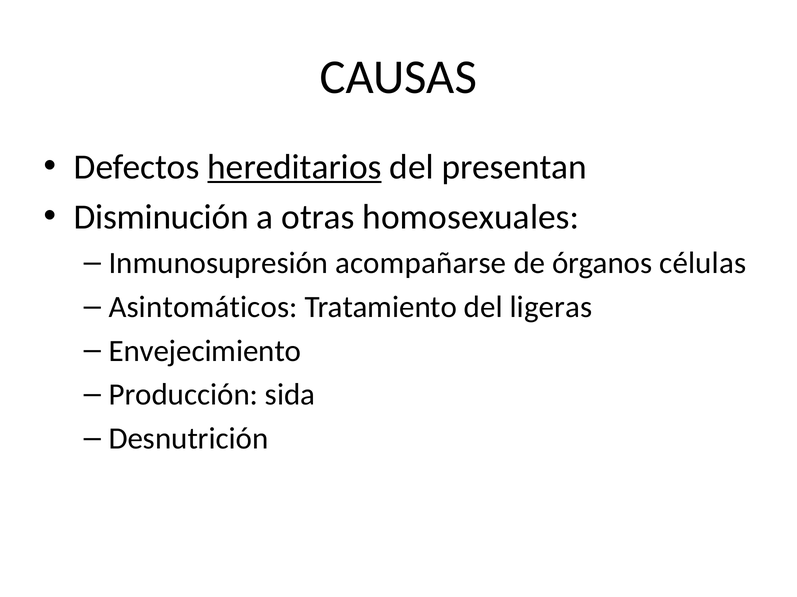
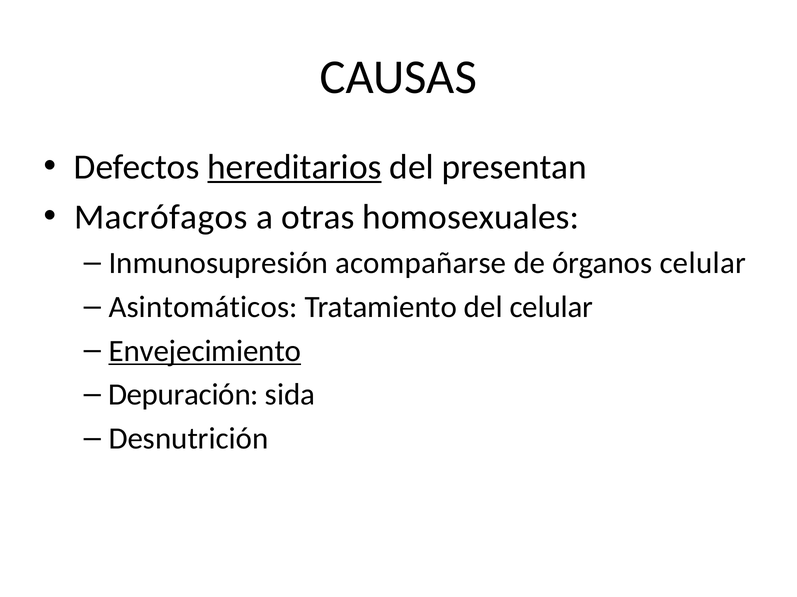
Disminución: Disminución -> Macrófagos
órganos células: células -> celular
del ligeras: ligeras -> celular
Envejecimiento underline: none -> present
Producción: Producción -> Depuración
